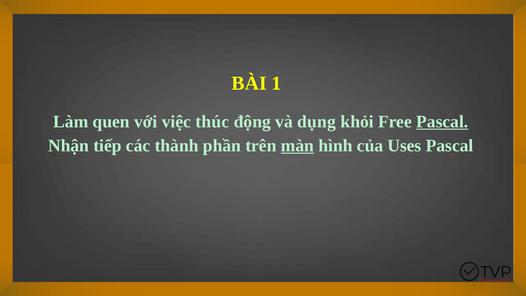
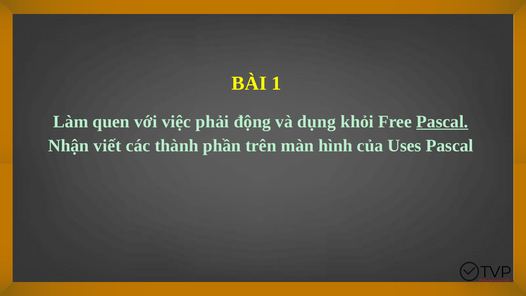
thúc: thúc -> phải
tiếp: tiếp -> viết
màn underline: present -> none
